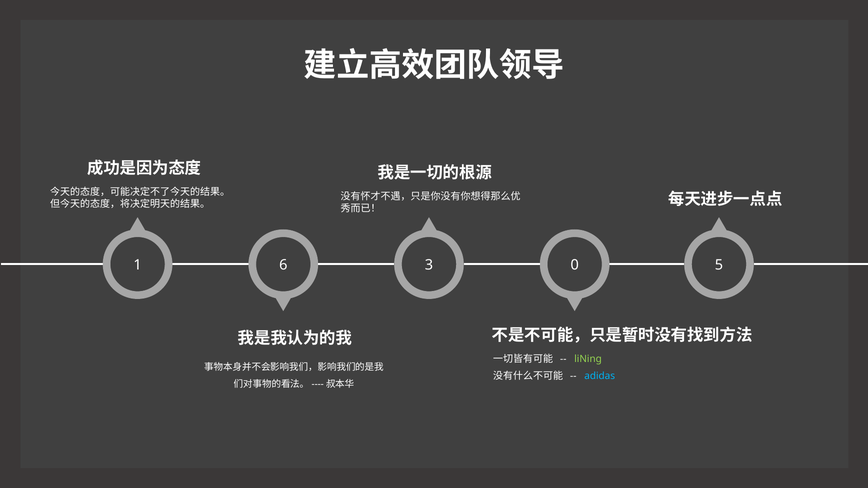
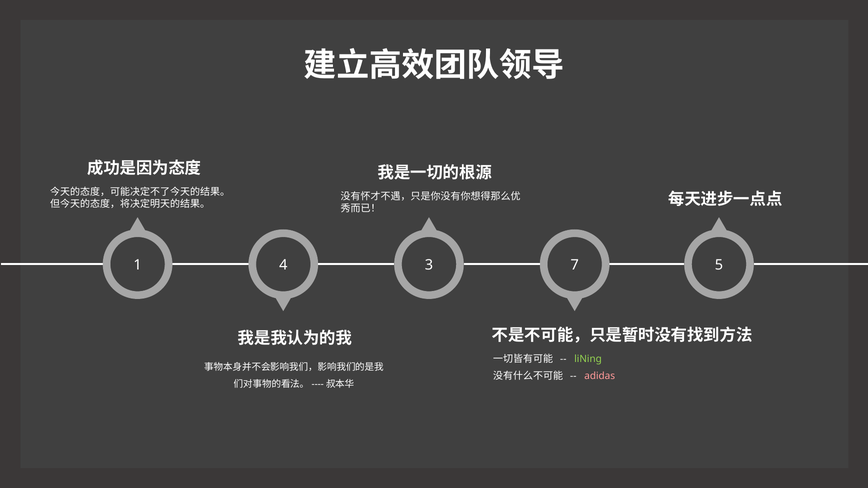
6: 6 -> 4
0: 0 -> 7
adidas colour: light blue -> pink
